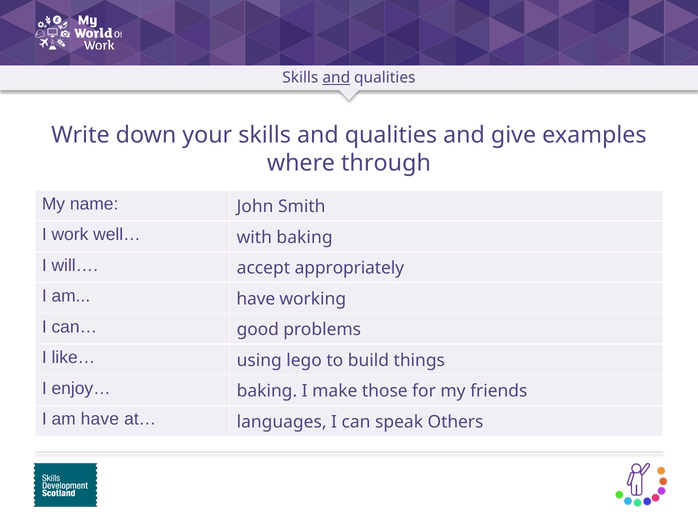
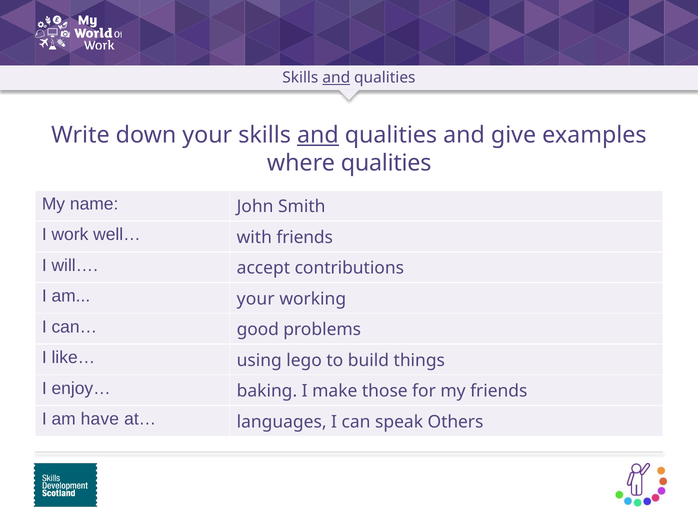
and at (318, 135) underline: none -> present
where through: through -> qualities
with baking: baking -> friends
appropriately: appropriately -> contributions
have at (256, 299): have -> your
